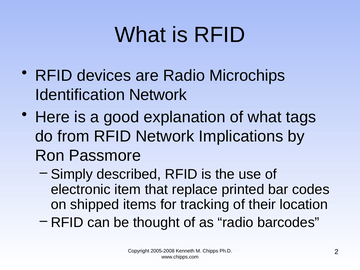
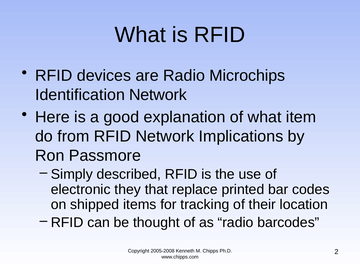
tags: tags -> item
item: item -> they
